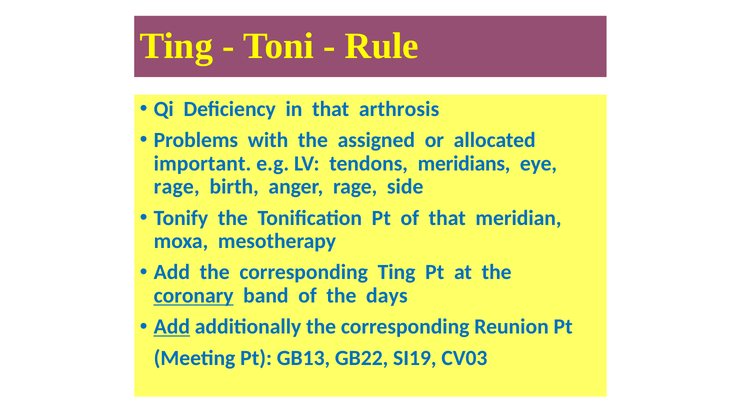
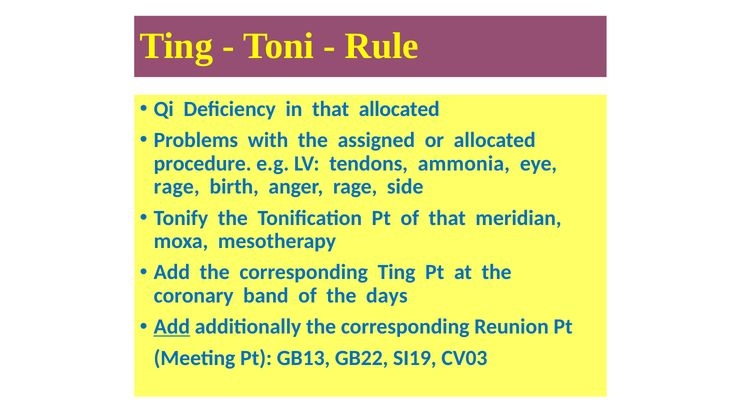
that arthrosis: arthrosis -> allocated
important: important -> procedure
meridians: meridians -> ammonia
coronary underline: present -> none
